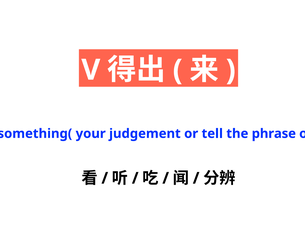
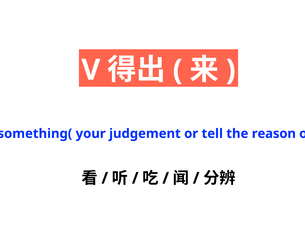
phrase: phrase -> reason
